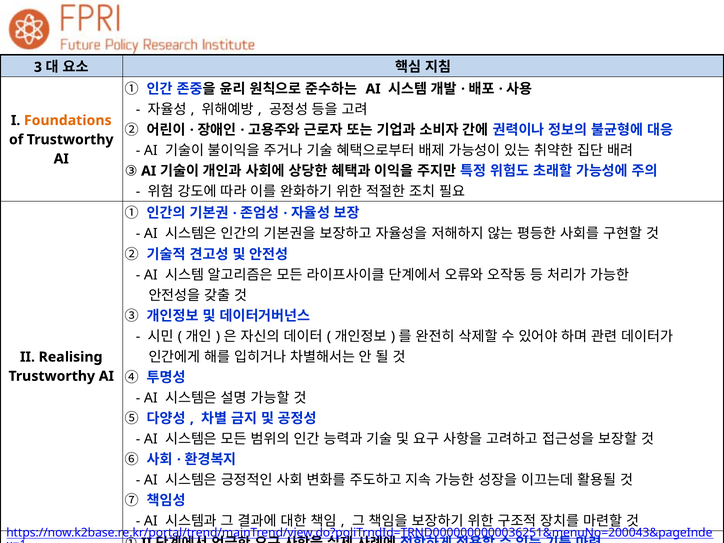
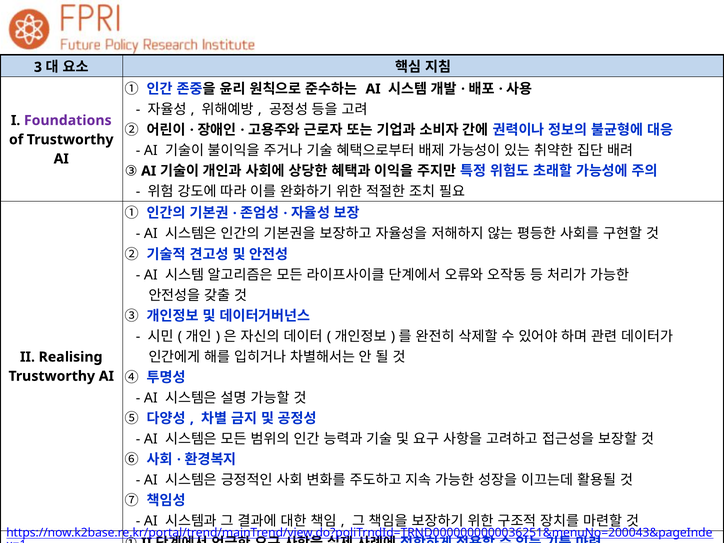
Foundations colour: orange -> purple
